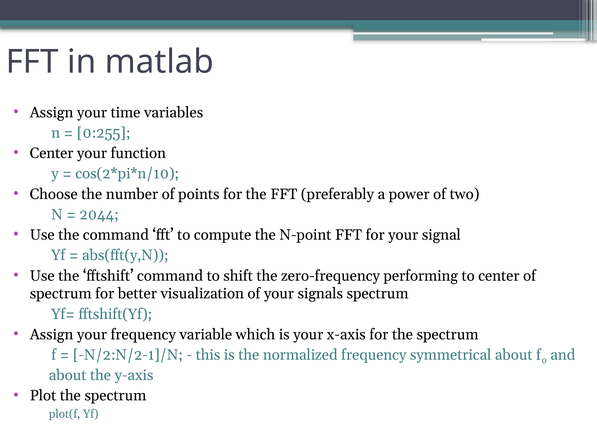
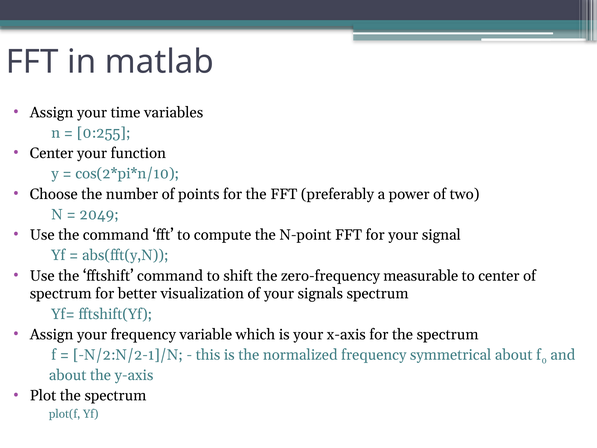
2044: 2044 -> 2049
performing: performing -> measurable
